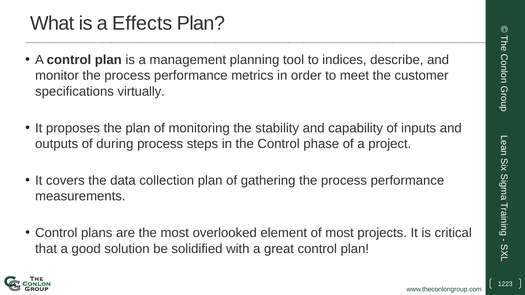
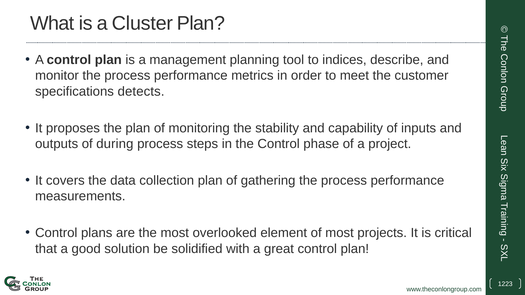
Effects: Effects -> Cluster
virtually: virtually -> detects
